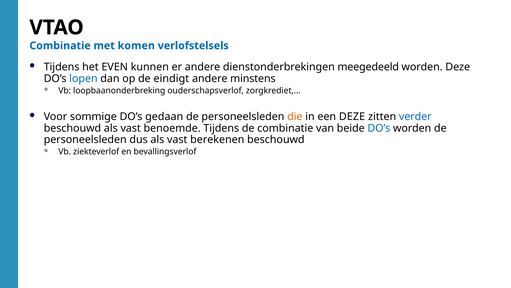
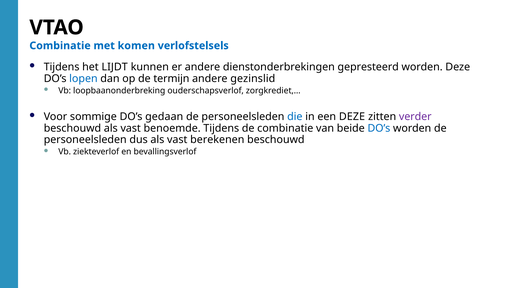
EVEN: EVEN -> LIJDT
meegedeeld: meegedeeld -> gepresteerd
eindigt: eindigt -> termijn
minstens: minstens -> gezinslid
die colour: orange -> blue
verder colour: blue -> purple
